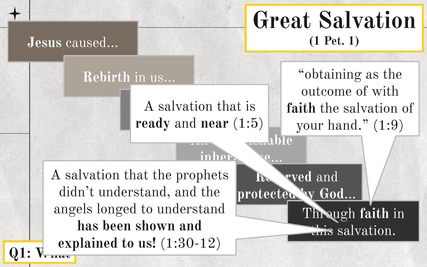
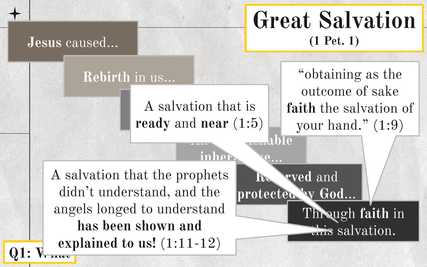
with: with -> sake
1:30-12: 1:30-12 -> 1:11-12
